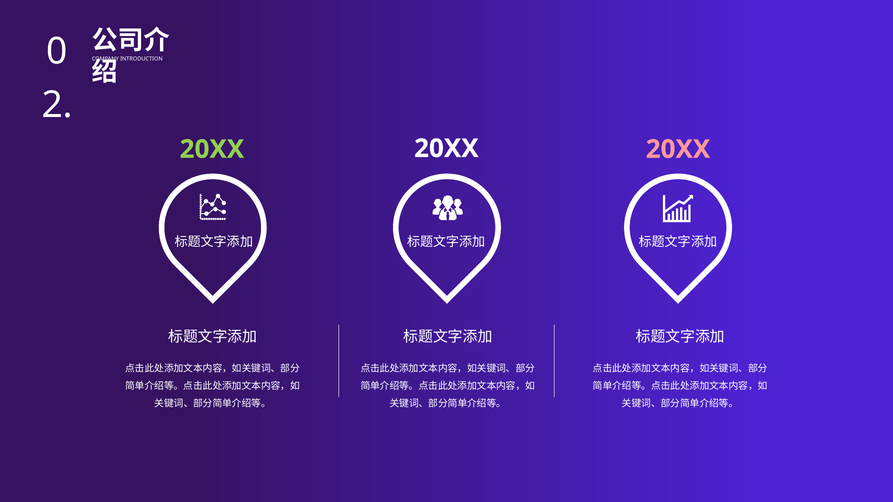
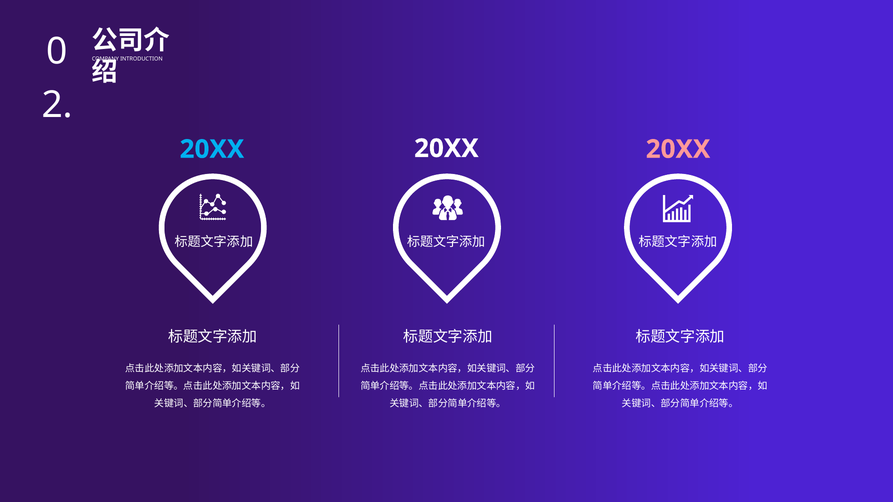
20XX at (212, 149) colour: light green -> light blue
